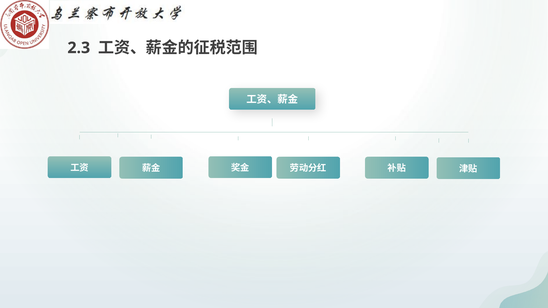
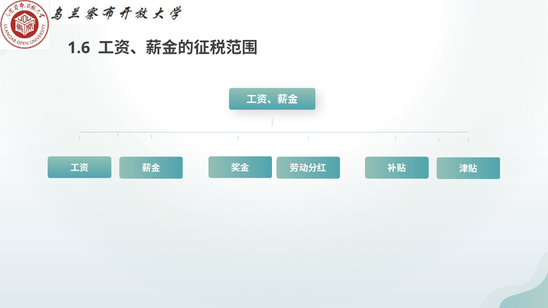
2.3: 2.3 -> 1.6
